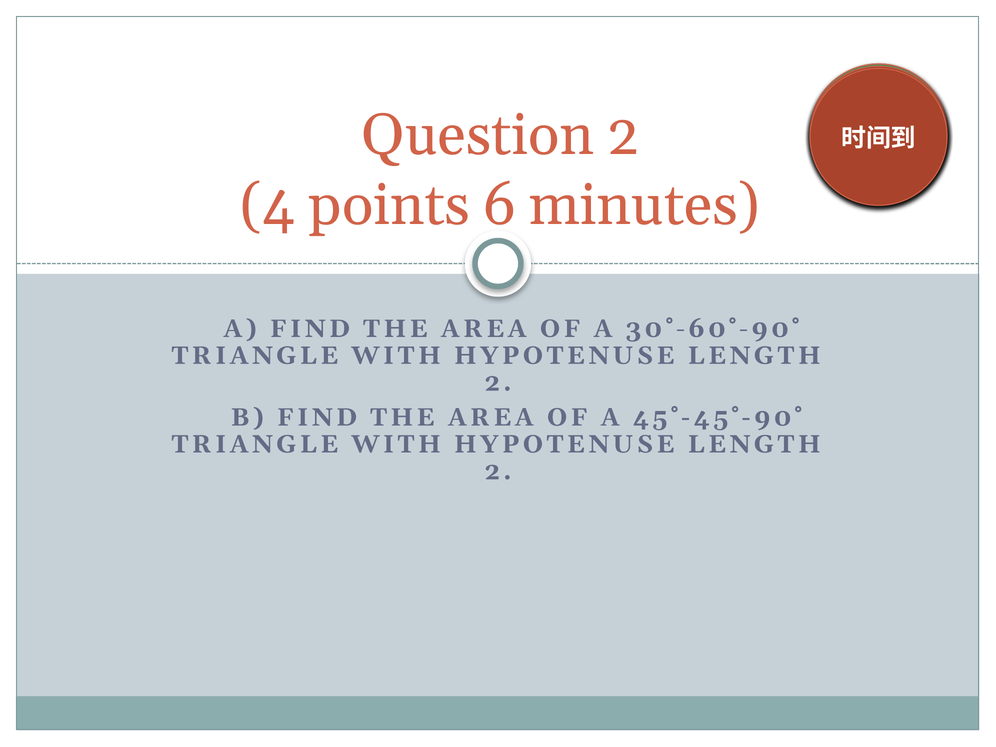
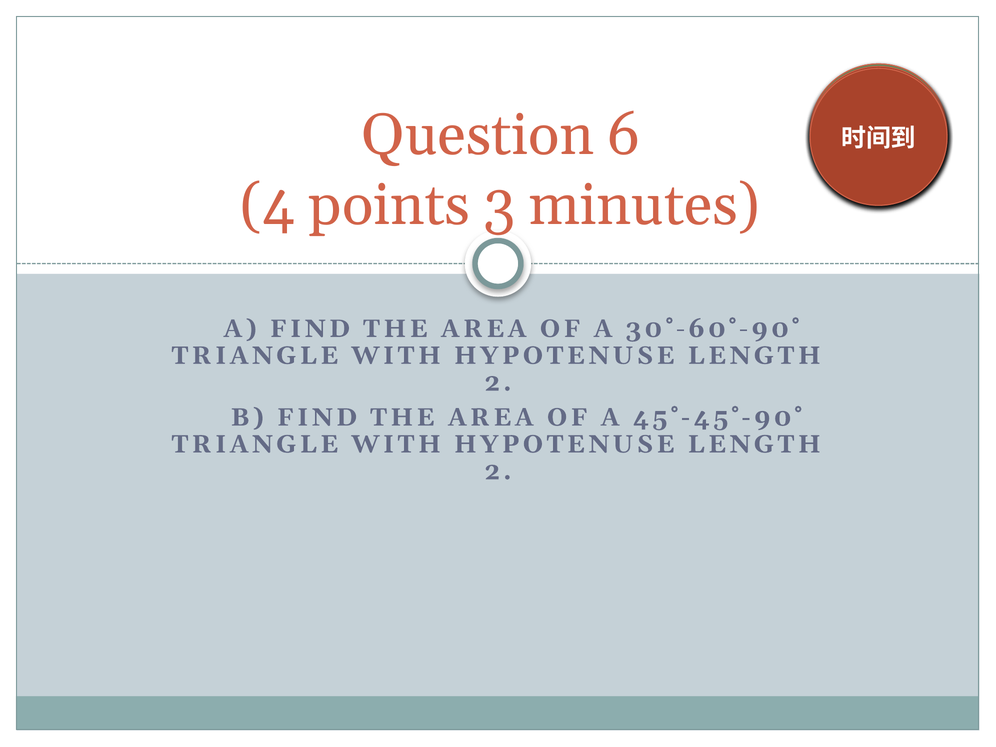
Question 2: 2 -> 6
points 6: 6 -> 3
